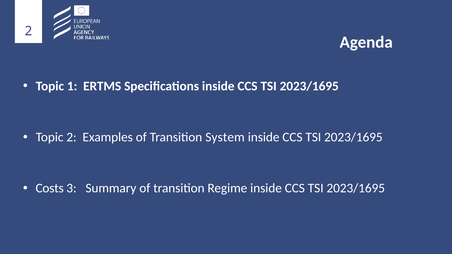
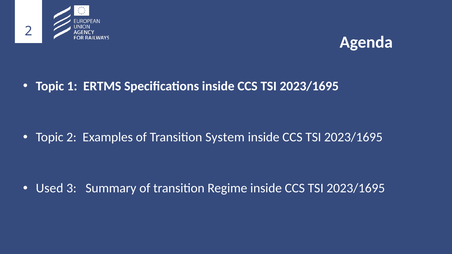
Costs: Costs -> Used
